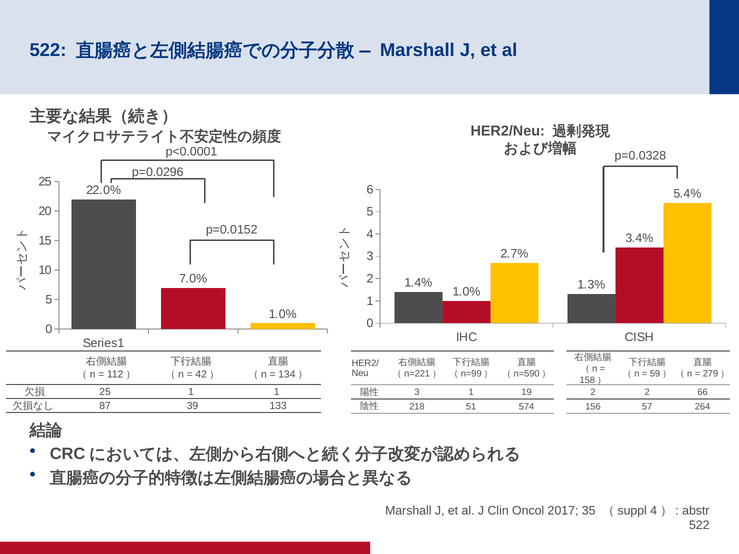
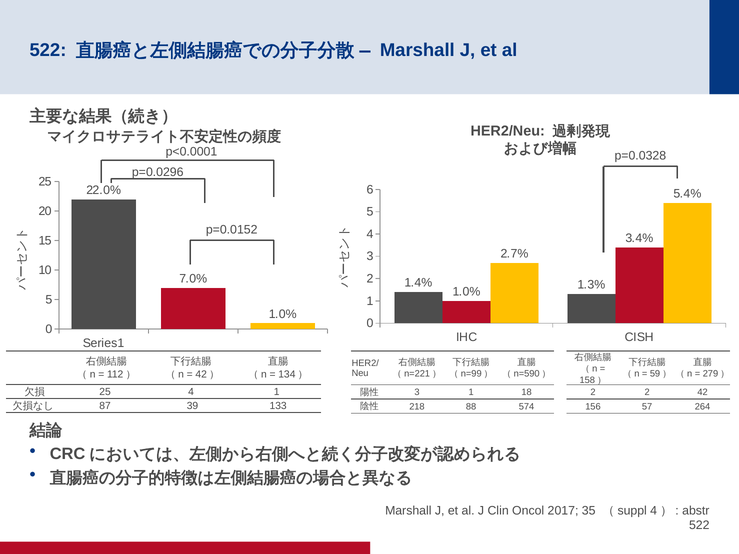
25 1: 1 -> 4
66: 66 -> 42
19: 19 -> 18
51: 51 -> 88
